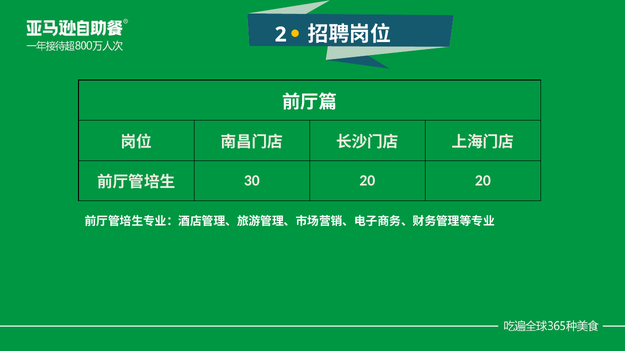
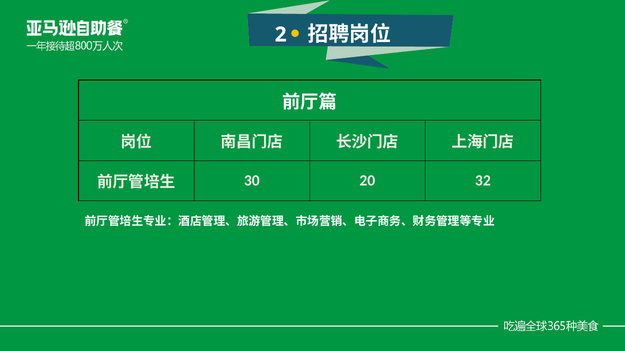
20 20: 20 -> 32
